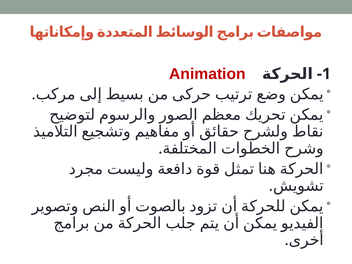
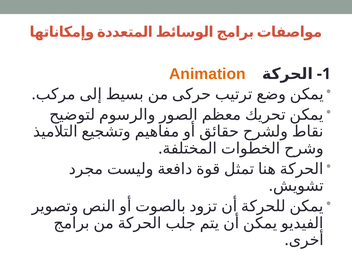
Animation colour: red -> orange
